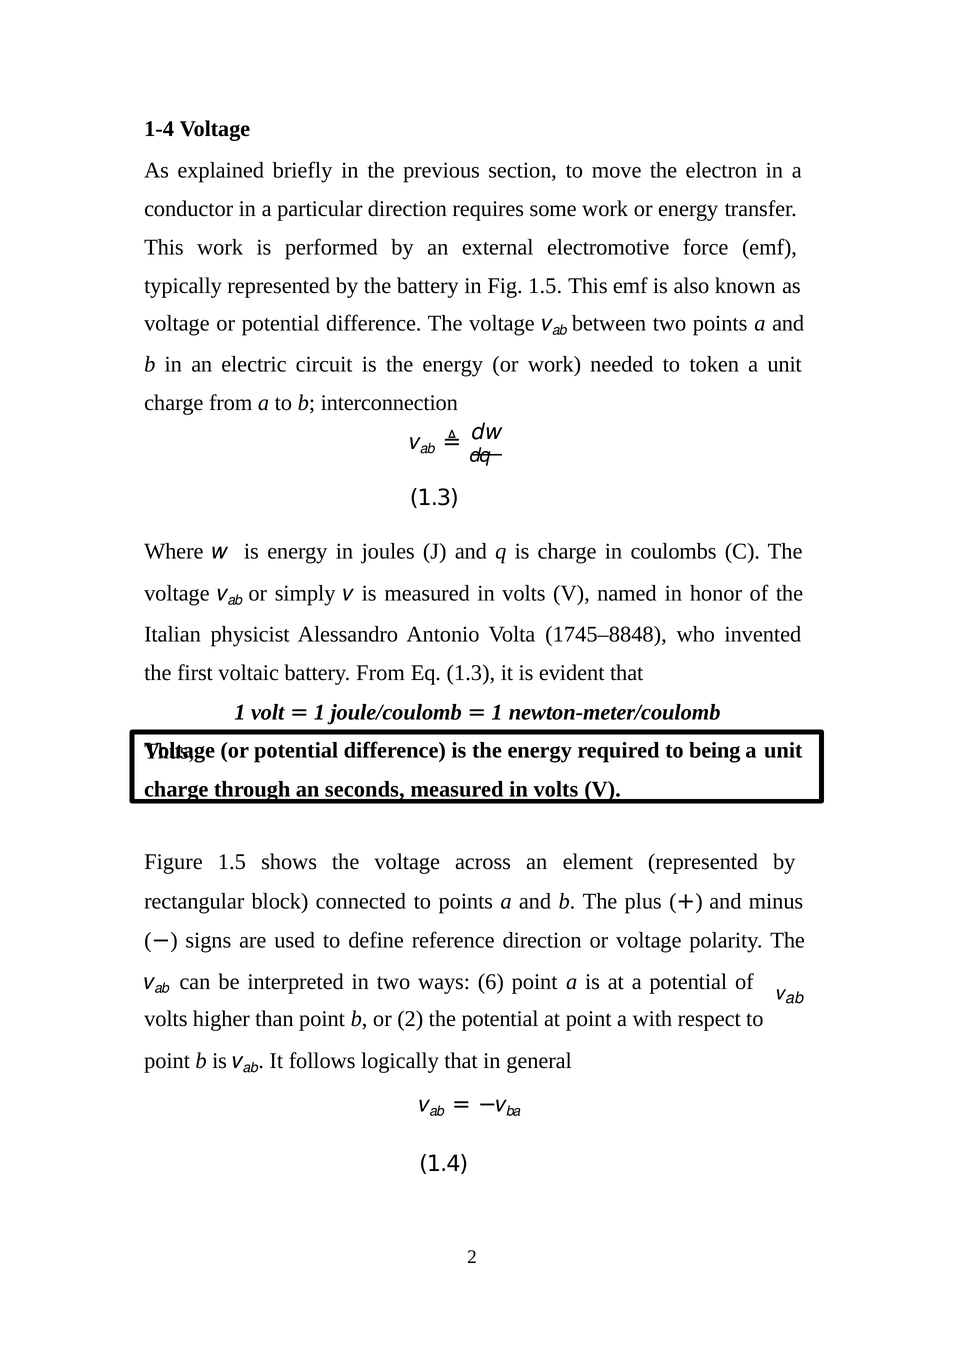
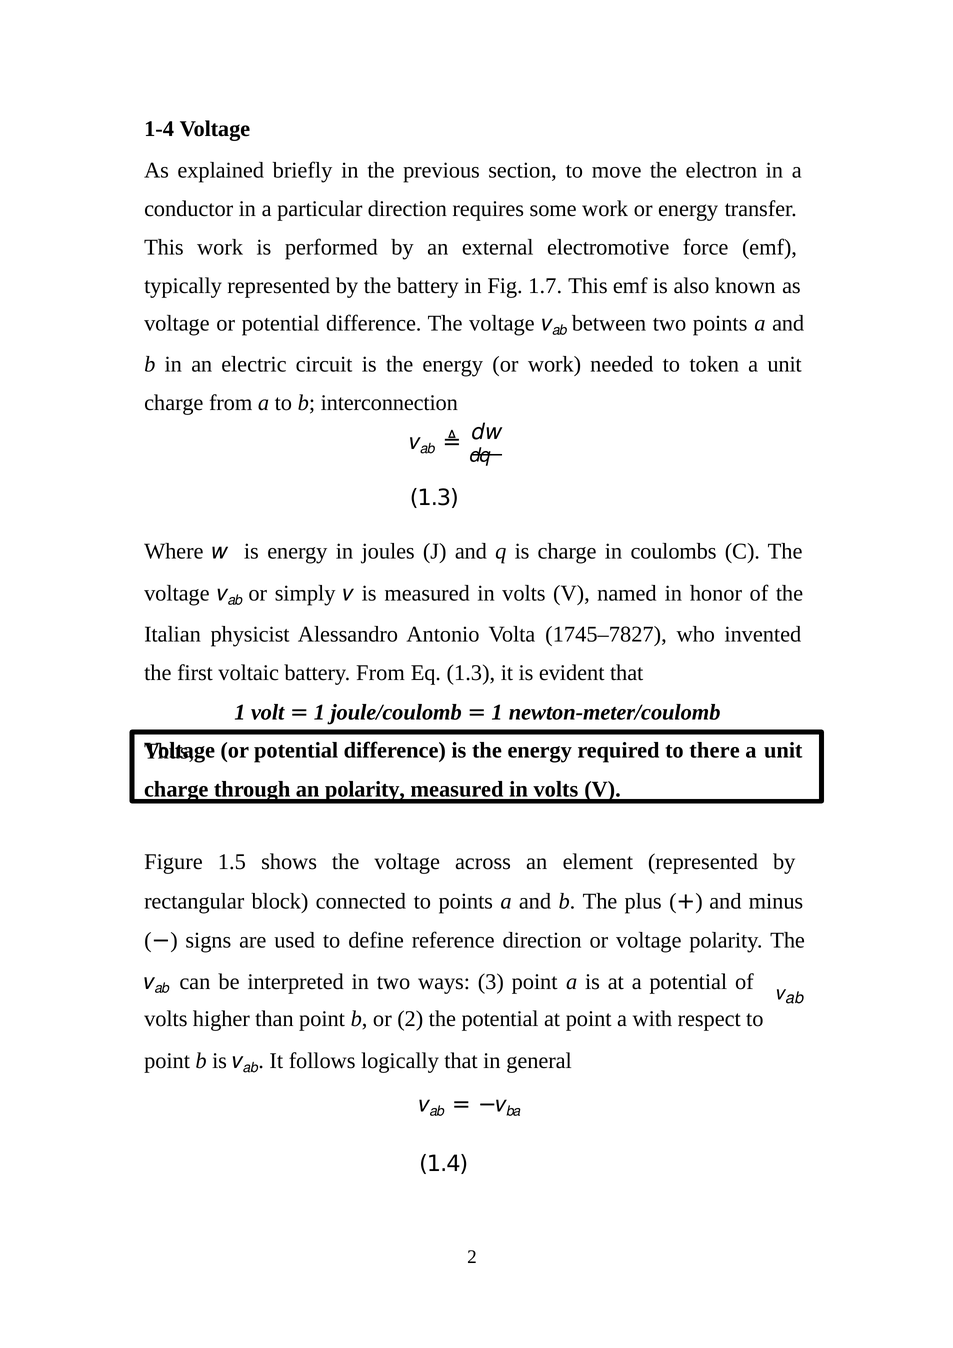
Fig 1.5: 1.5 -> 1.7
1745–8848: 1745–8848 -> 1745–7827
being: being -> there
an seconds: seconds -> polarity
6: 6 -> 3
